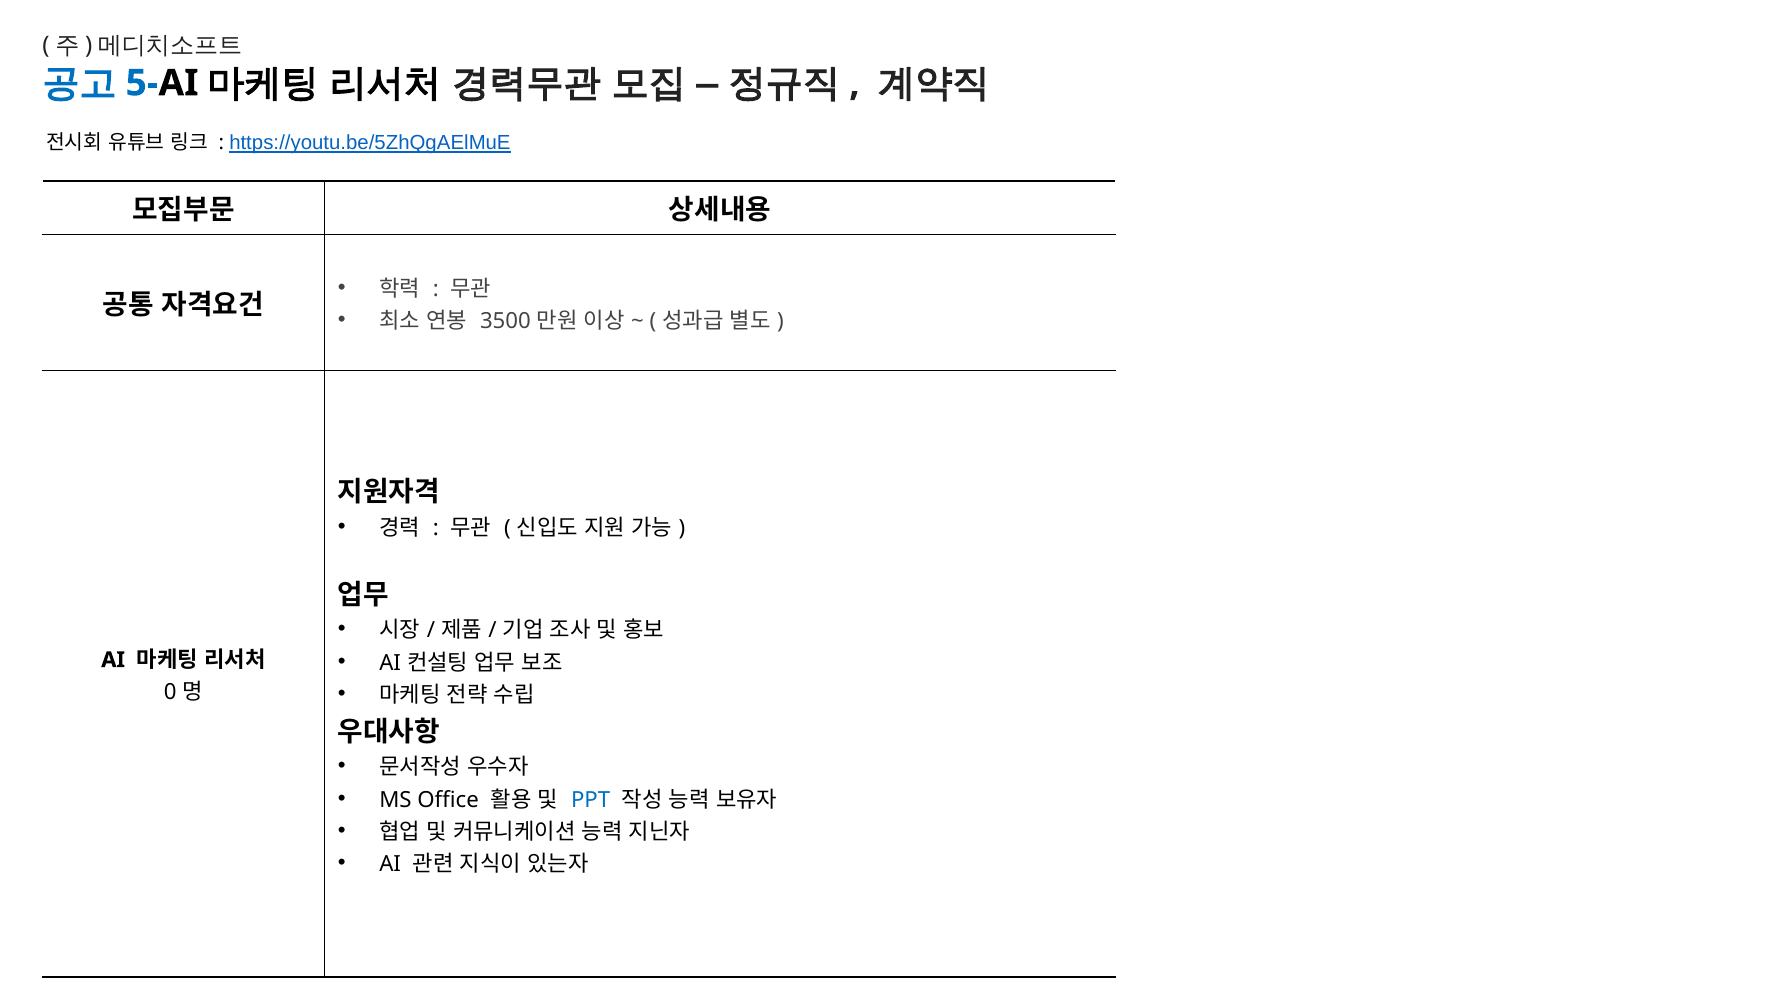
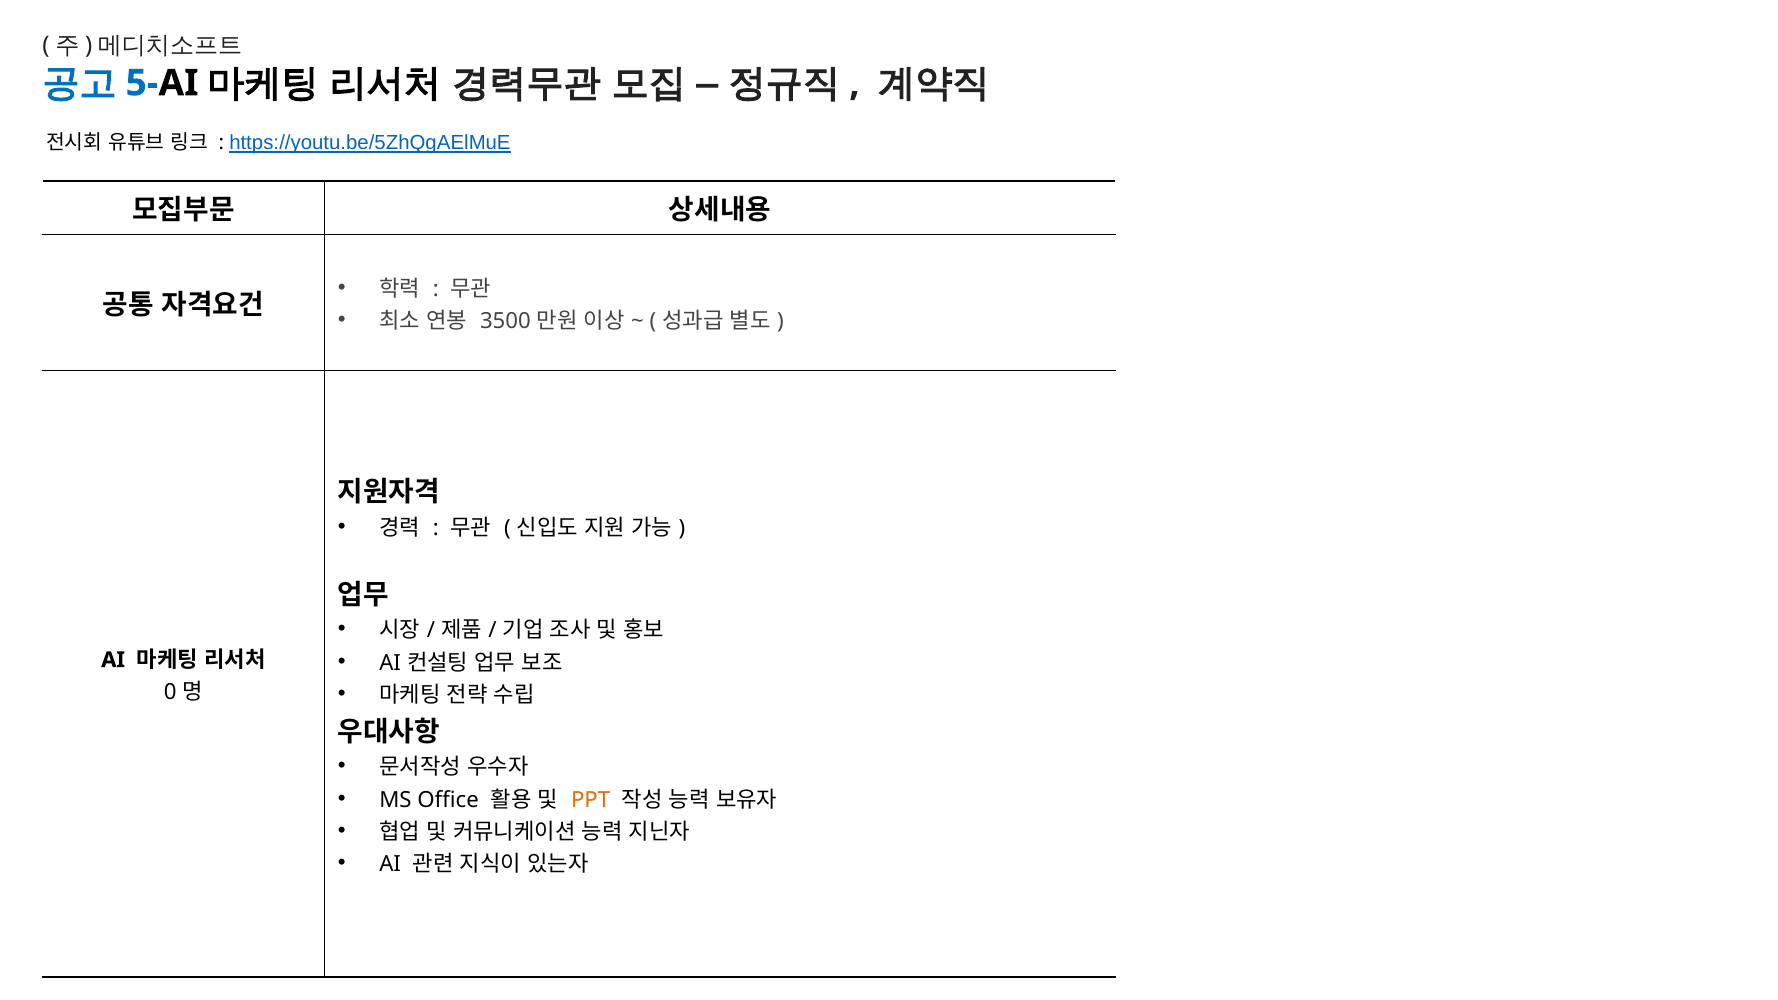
PPT colour: blue -> orange
